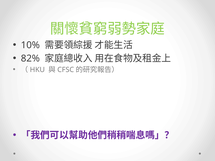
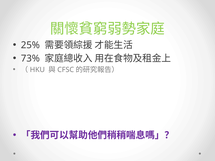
10%: 10% -> 25%
82%: 82% -> 73%
